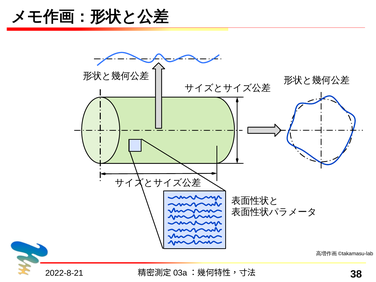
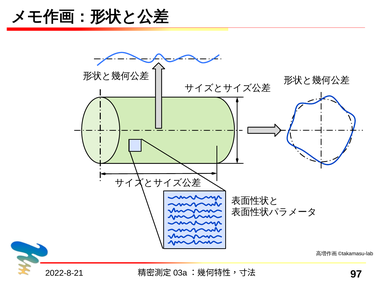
38: 38 -> 97
